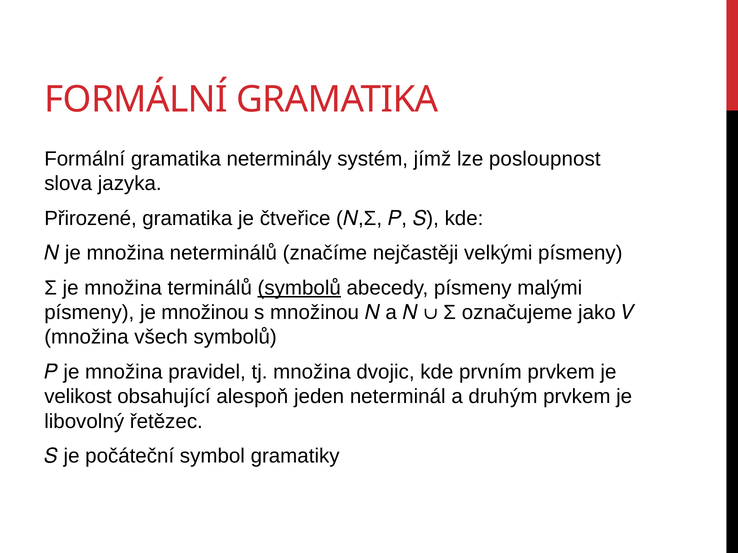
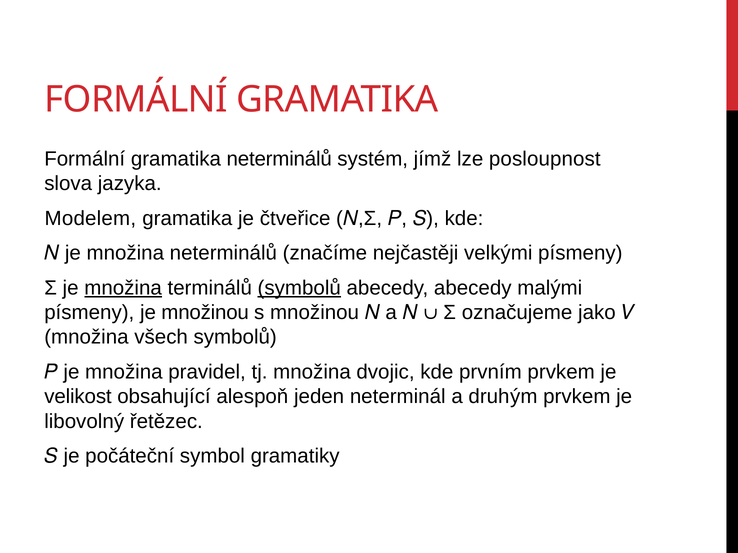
gramatika neterminály: neterminály -> neterminálů
Přirozené: Přirozené -> Modelem
množina at (123, 288) underline: none -> present
abecedy písmeny: písmeny -> abecedy
